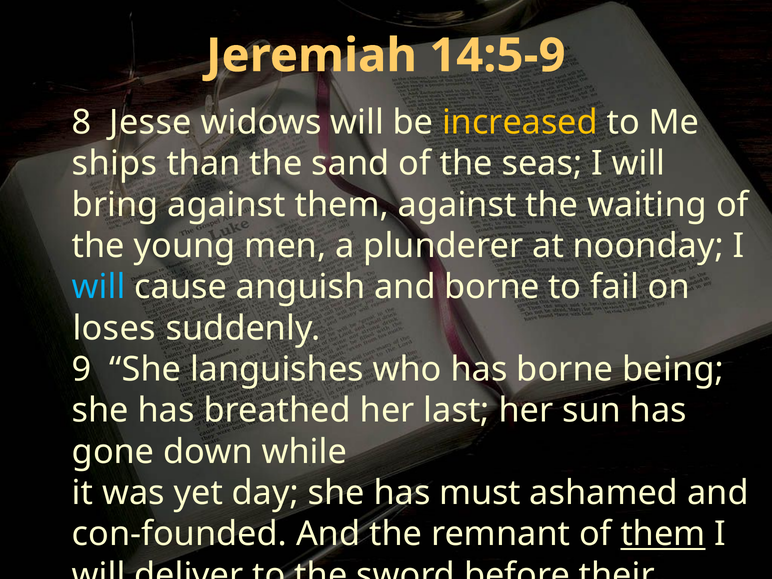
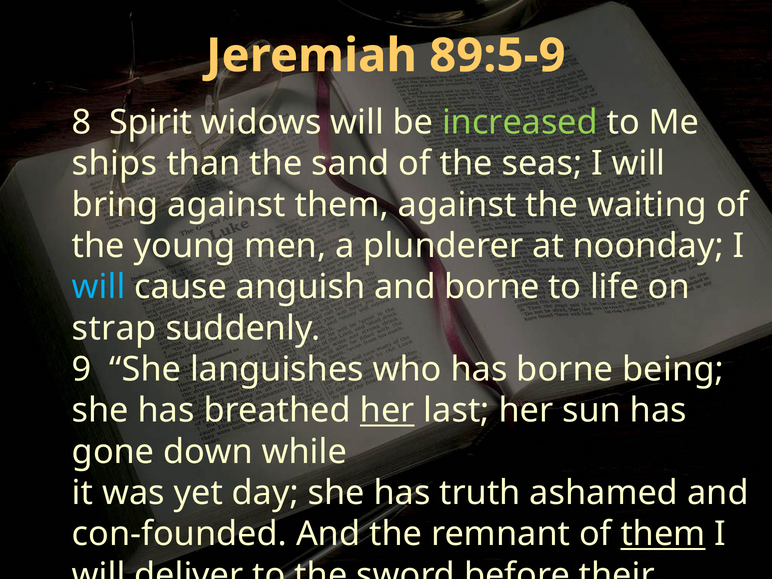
14:5-9: 14:5-9 -> 89:5-9
Jesse: Jesse -> Spirit
increased colour: yellow -> light green
fail: fail -> life
loses: loses -> strap
her at (387, 411) underline: none -> present
must: must -> truth
